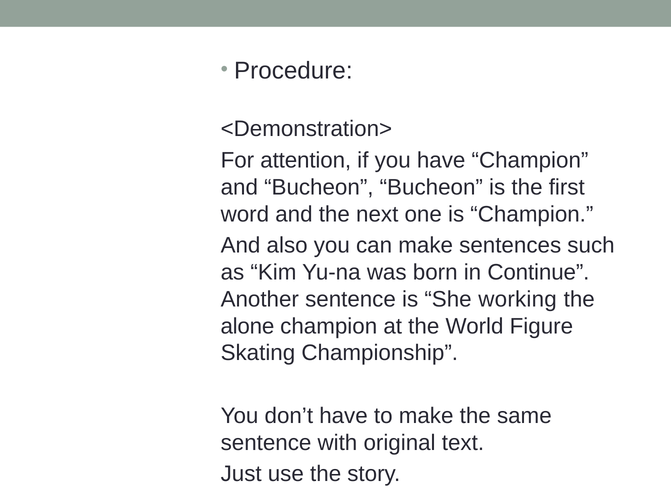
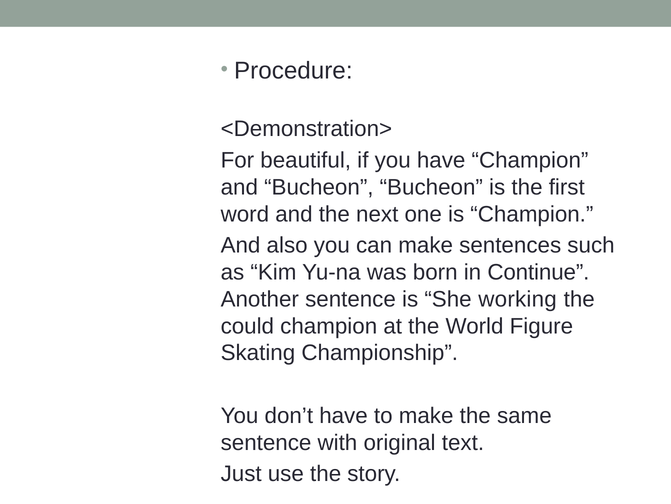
attention: attention -> beautiful
alone: alone -> could
